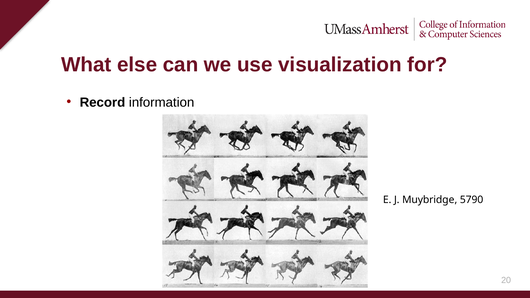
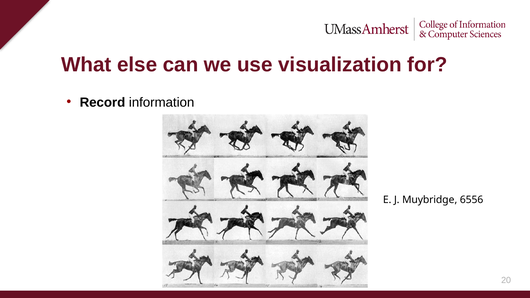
5790: 5790 -> 6556
